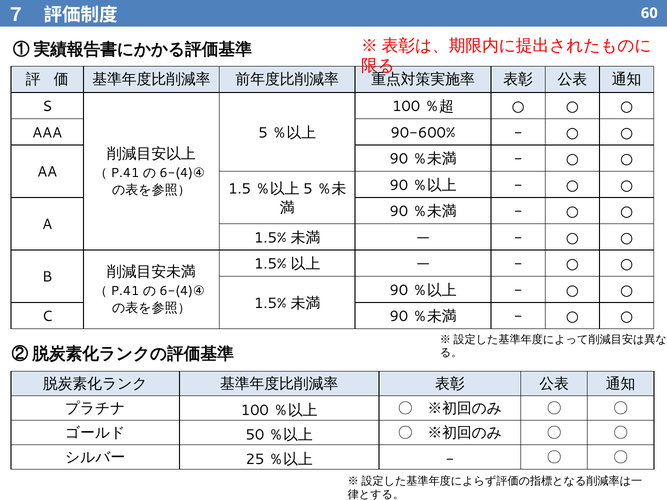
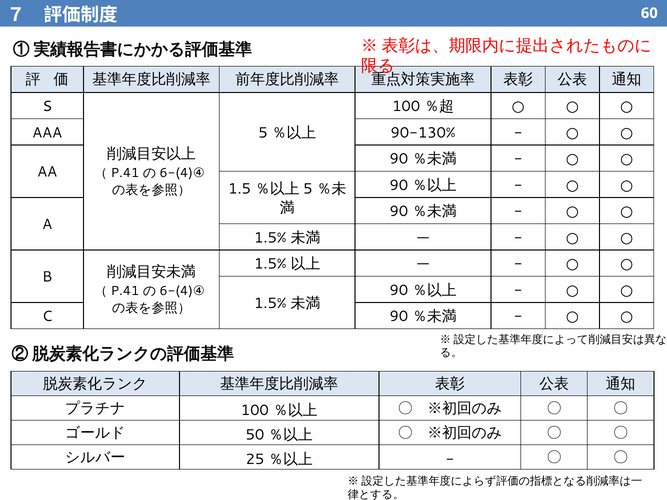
90-600%: 90-600% -> 90-130%
